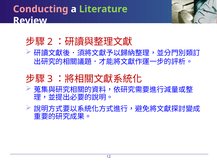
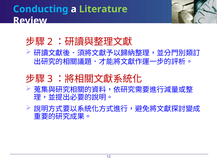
Conducting colour: pink -> light blue
